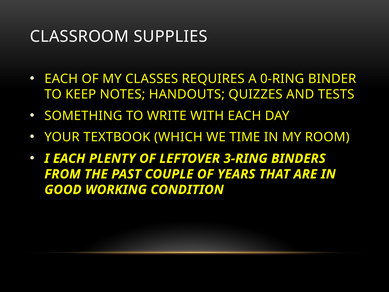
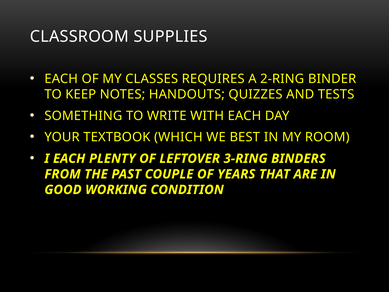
0-RING: 0-RING -> 2-RING
TIME: TIME -> BEST
